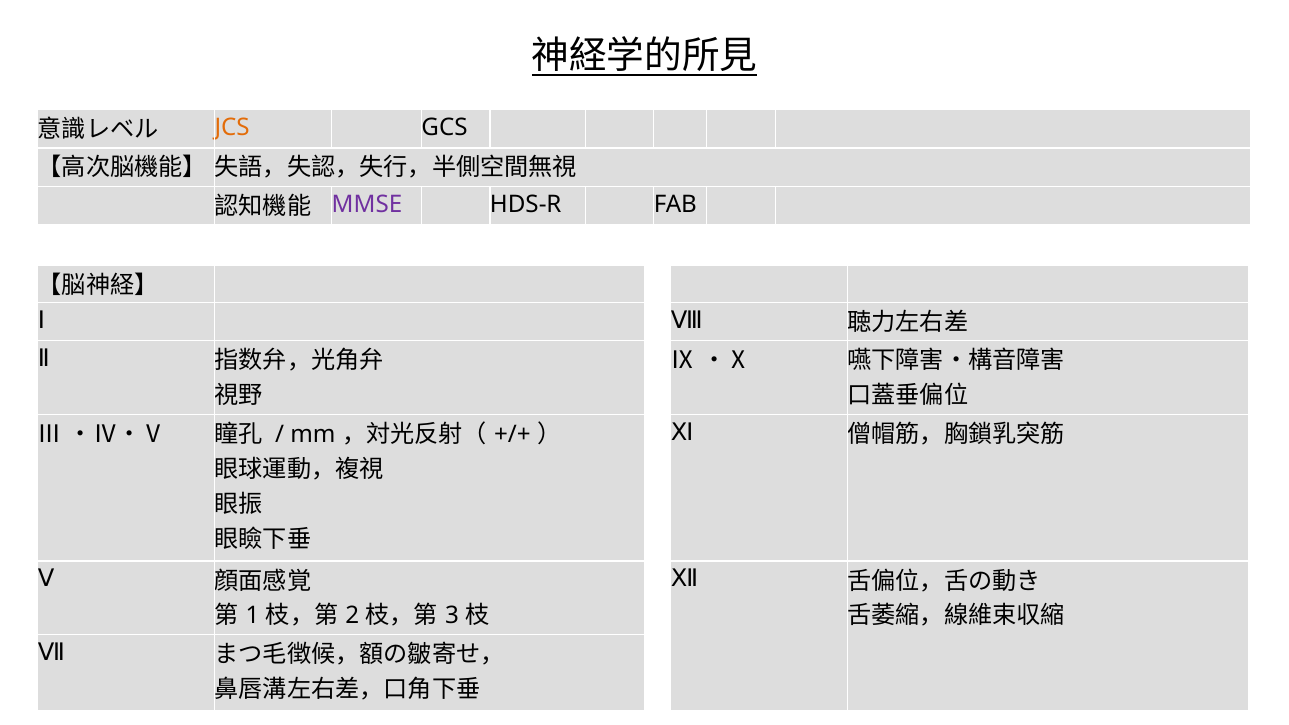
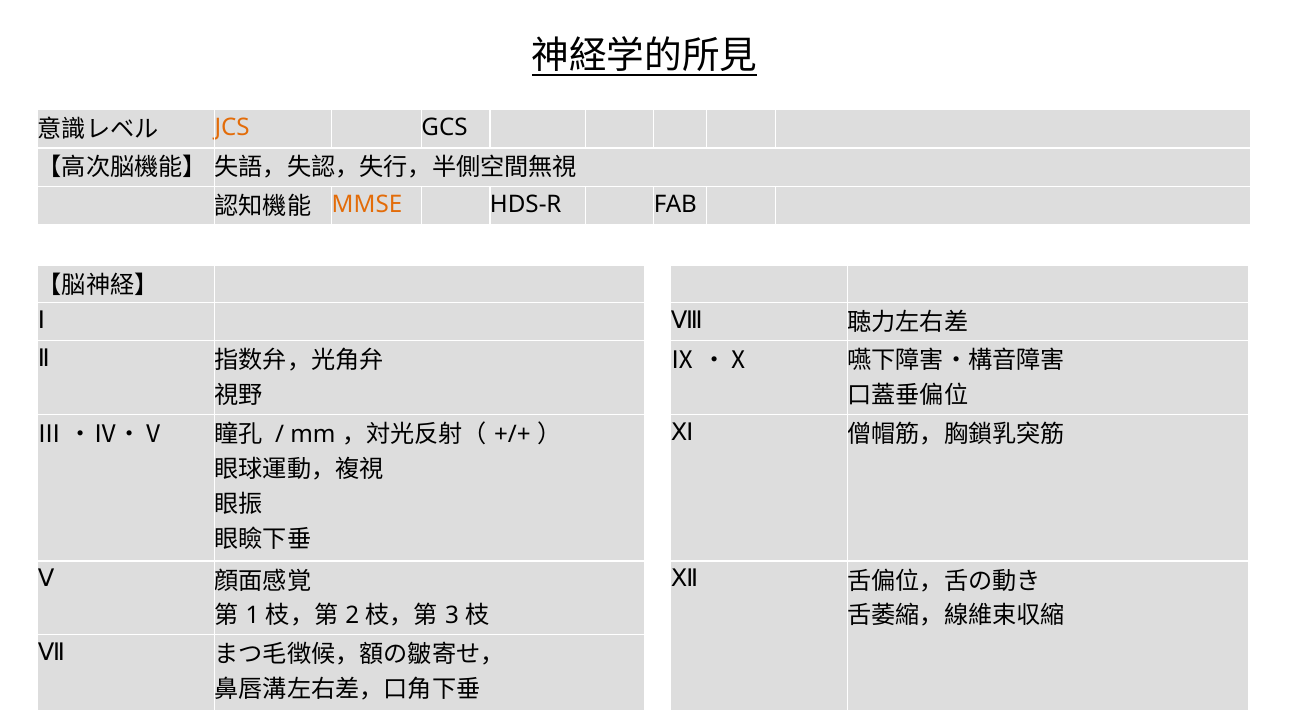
MMSE colour: purple -> orange
